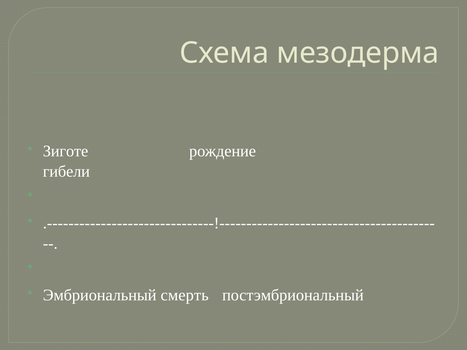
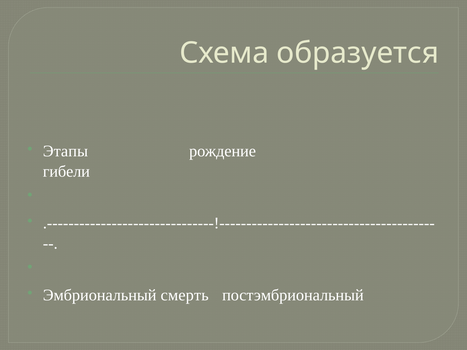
мезодерма: мезодерма -> образуется
Зиготе: Зиготе -> Этапы
